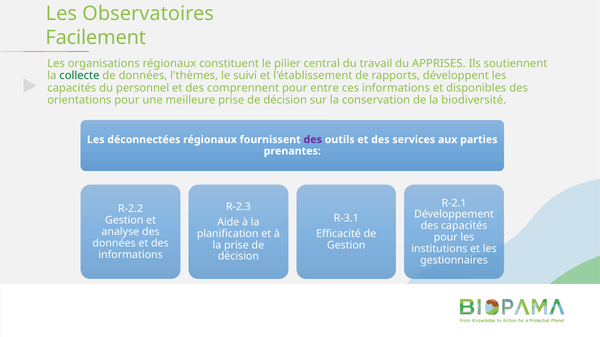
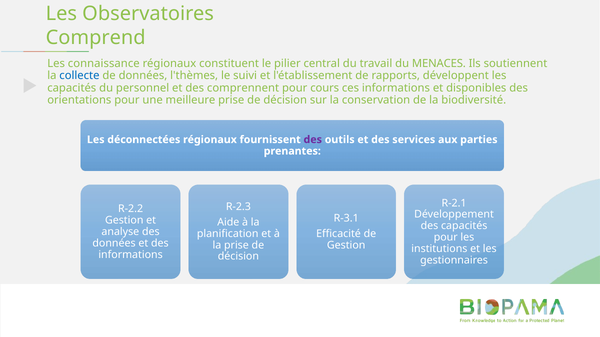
Facilement: Facilement -> Comprend
organisations: organisations -> connaissance
APPRISES: APPRISES -> MENACES
collecte colour: green -> blue
entre: entre -> cours
